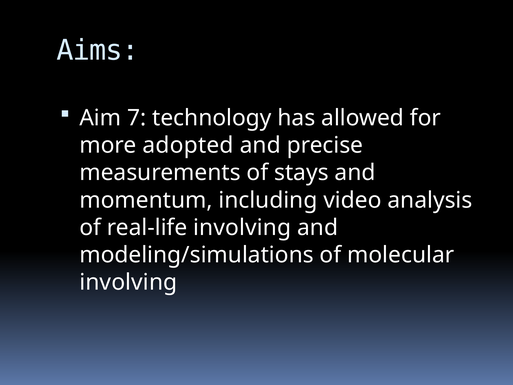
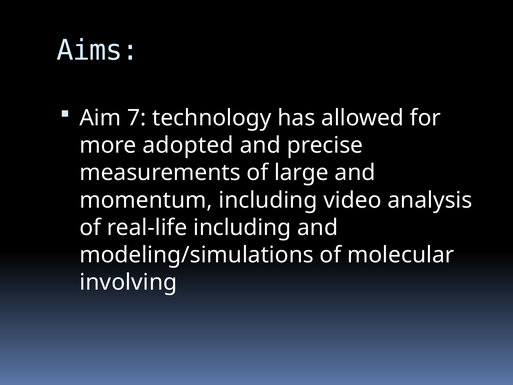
stays: stays -> large
real-life involving: involving -> including
